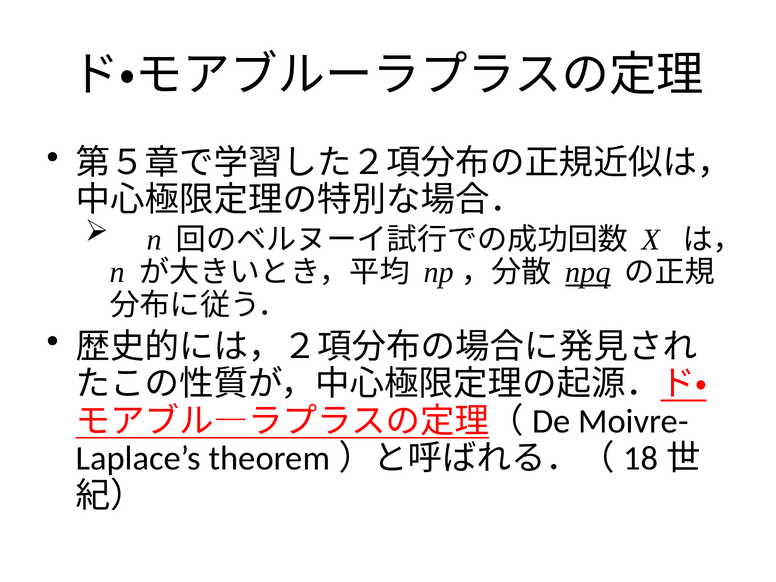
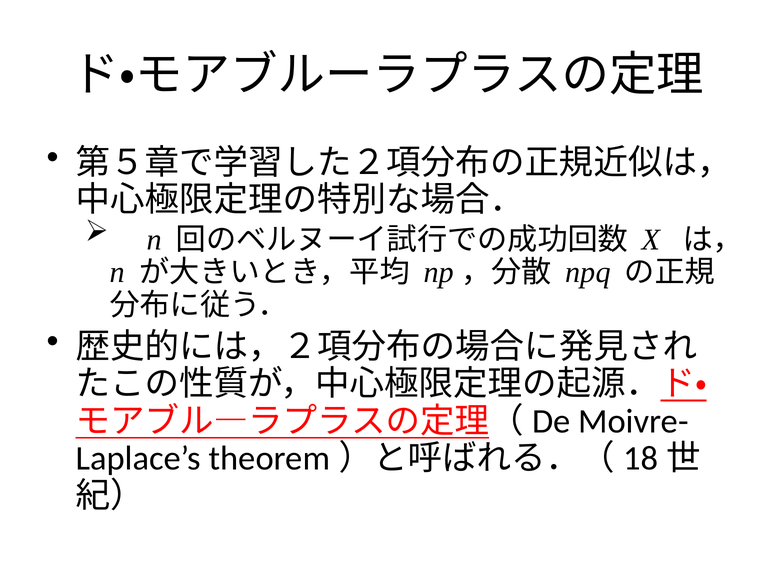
npq underline: present -> none
